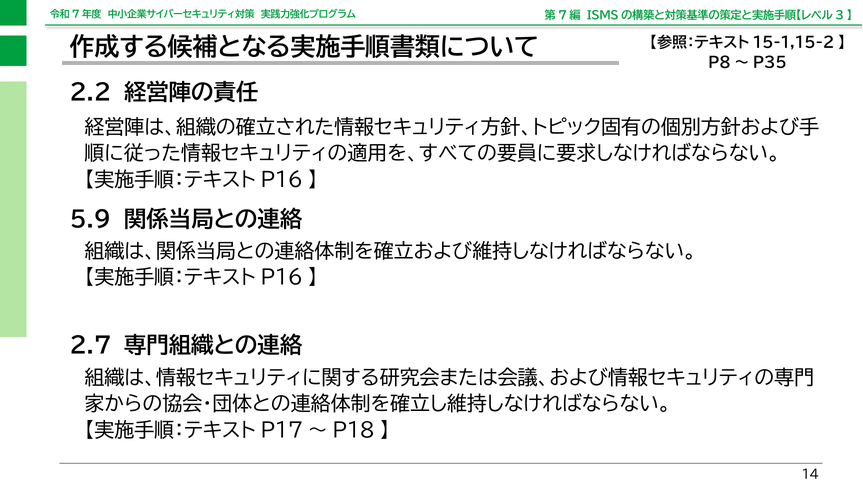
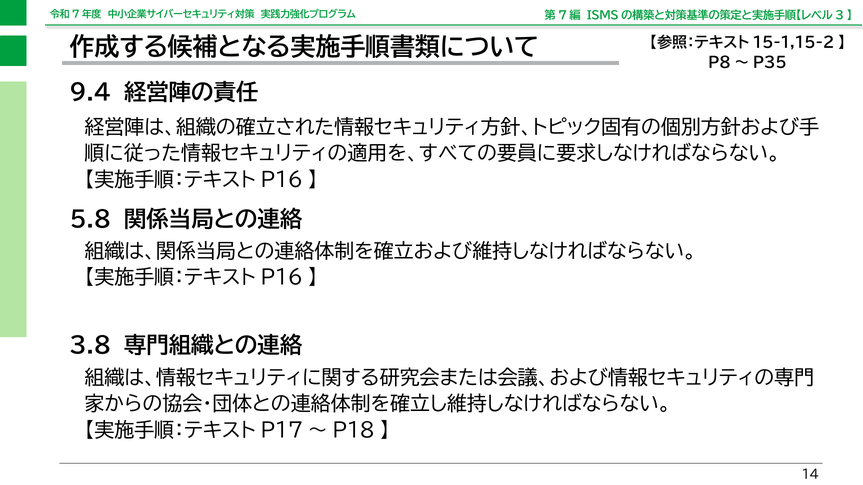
2.2: 2.2 -> 9.4
5.9: 5.9 -> 5.8
2.7: 2.7 -> 3.8
